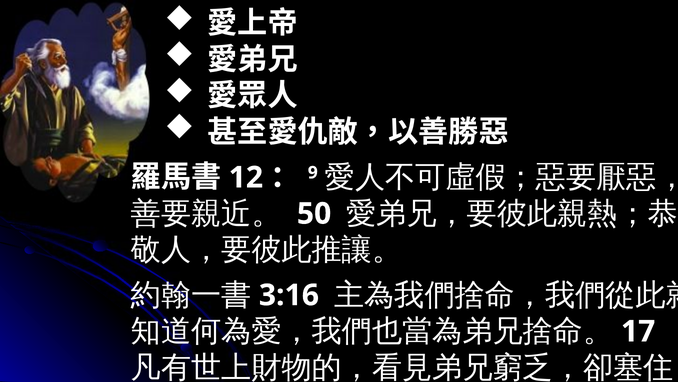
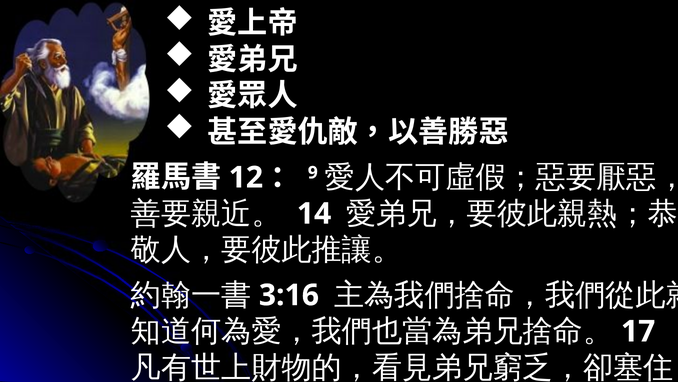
50: 50 -> 14
